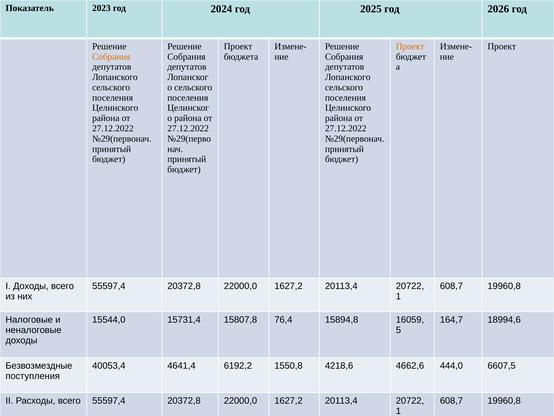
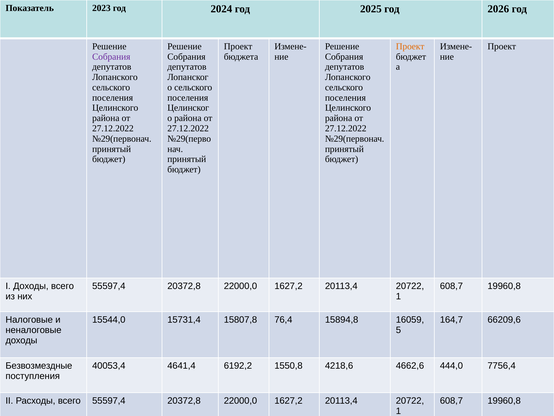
Собрания at (111, 57) colour: orange -> purple
18994,6: 18994,6 -> 66209,6
6607,5: 6607,5 -> 7756,4
